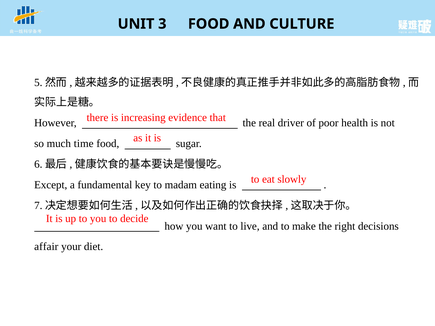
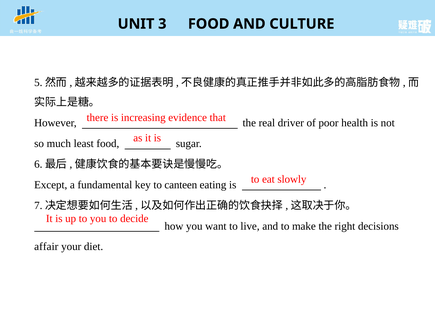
time: time -> least
madam: madam -> canteen
